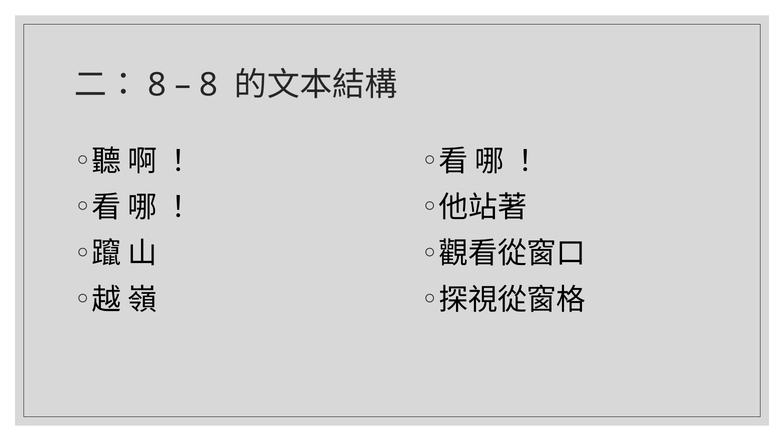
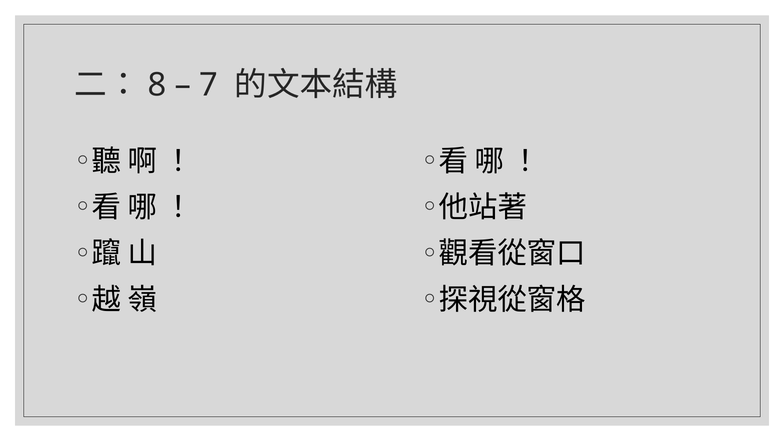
8 at (209, 85): 8 -> 7
